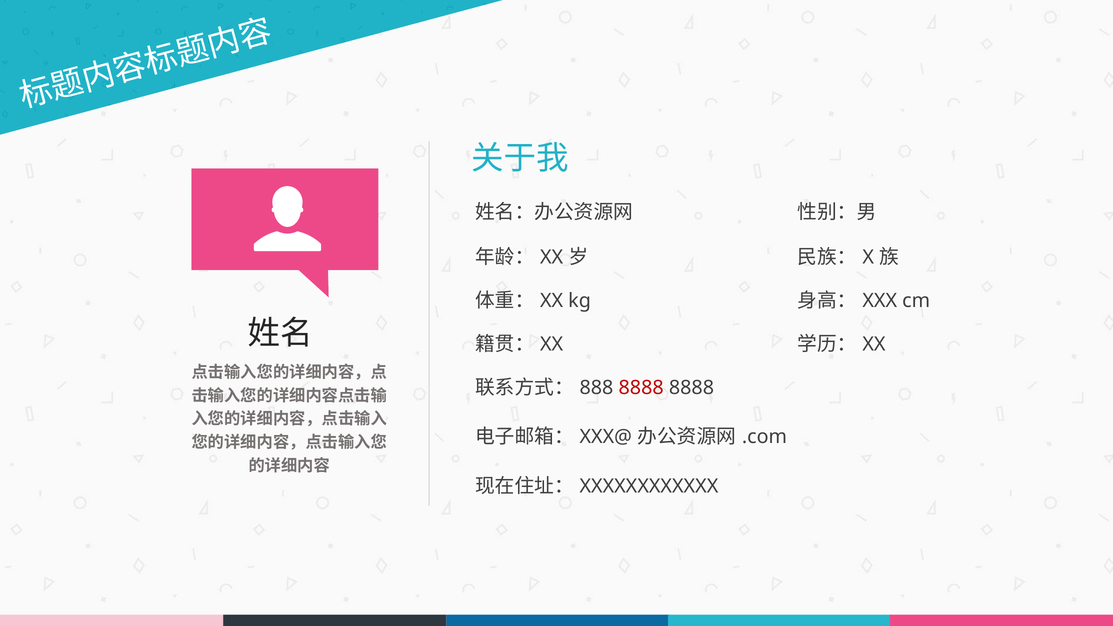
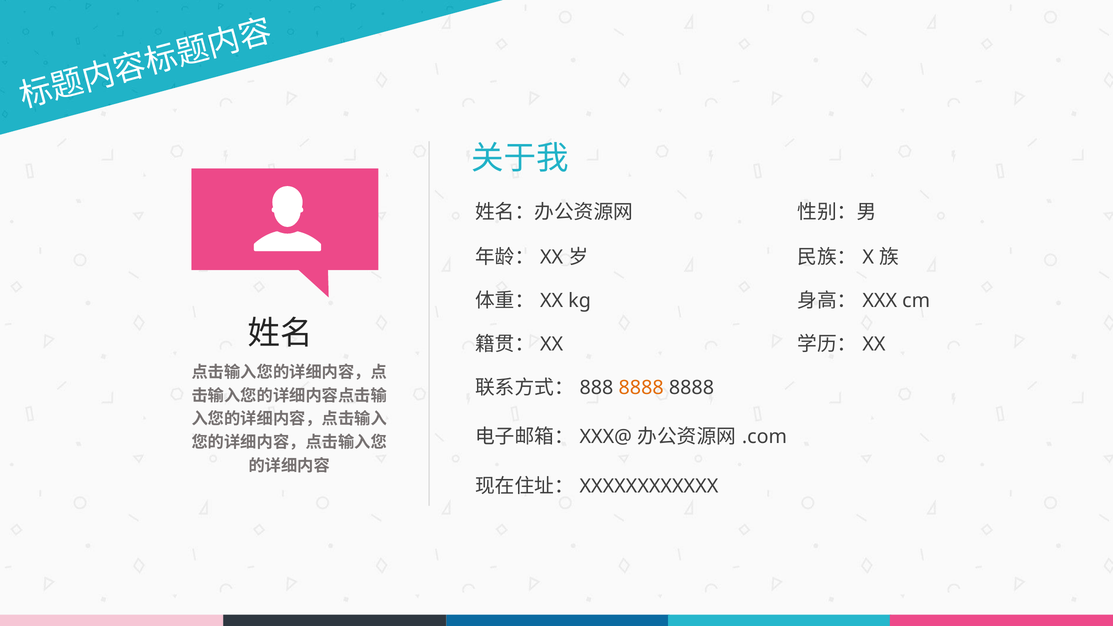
8888 at (641, 388) colour: red -> orange
